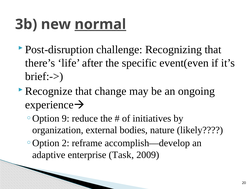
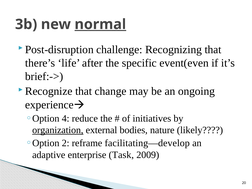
9: 9 -> 4
organization underline: none -> present
accomplish—develop: accomplish—develop -> facilitating—develop
